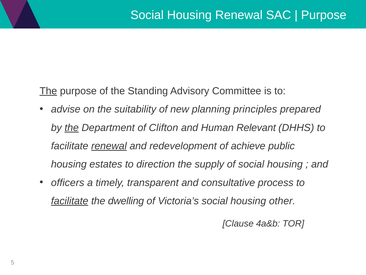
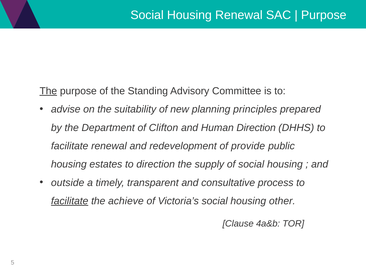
the at (72, 127) underline: present -> none
Human Relevant: Relevant -> Direction
renewal at (109, 146) underline: present -> none
achieve: achieve -> provide
officers: officers -> outside
dwelling: dwelling -> achieve
